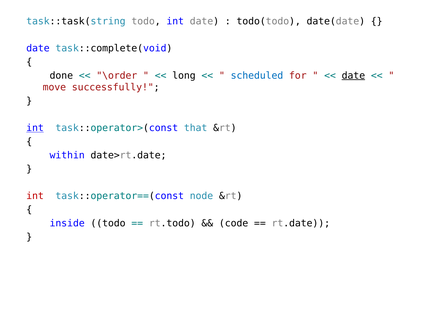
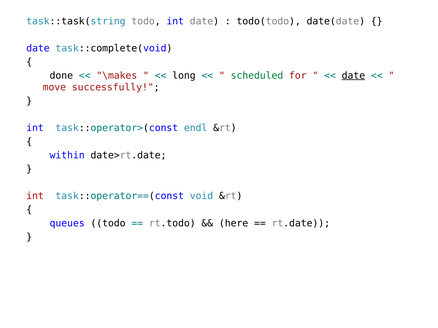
\order: \order -> \makes
scheduled colour: blue -> green
int at (35, 128) underline: present -> none
that: that -> endl
node: node -> void
inside: inside -> queues
code: code -> here
